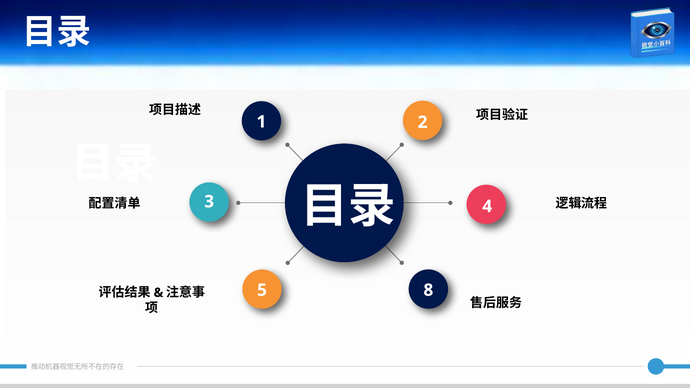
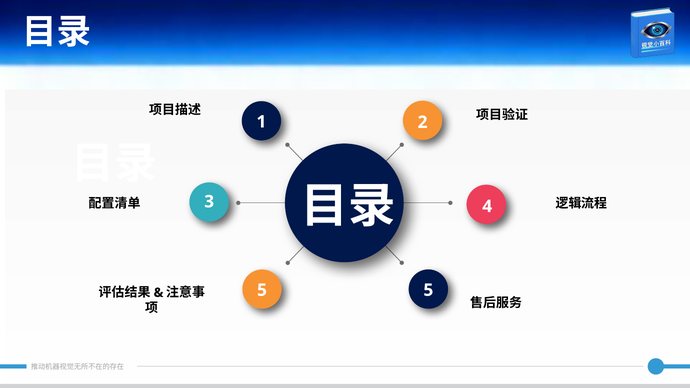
5 8: 8 -> 5
